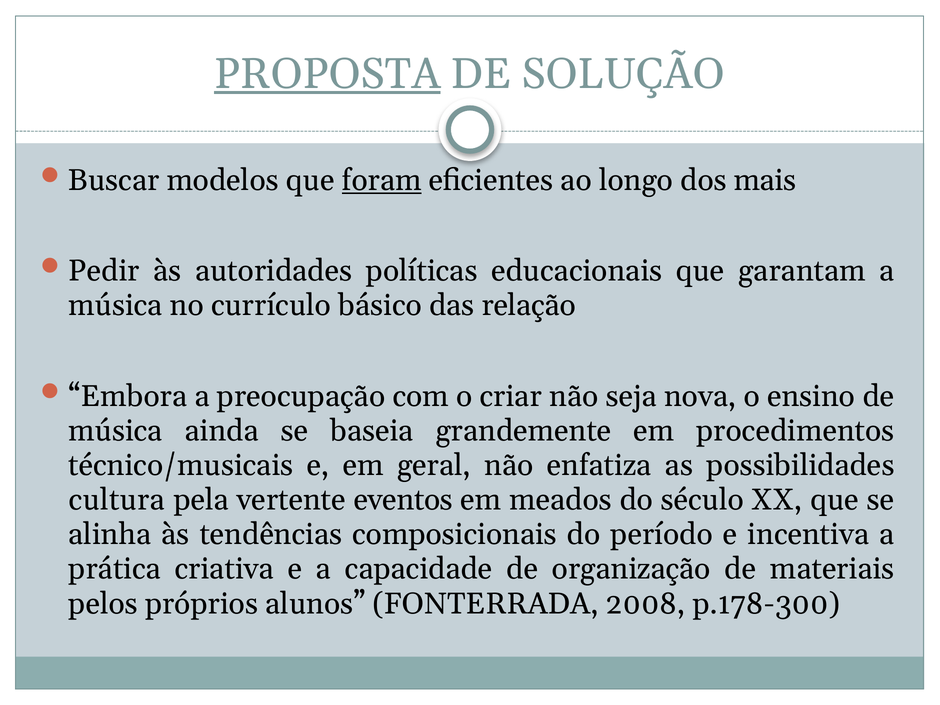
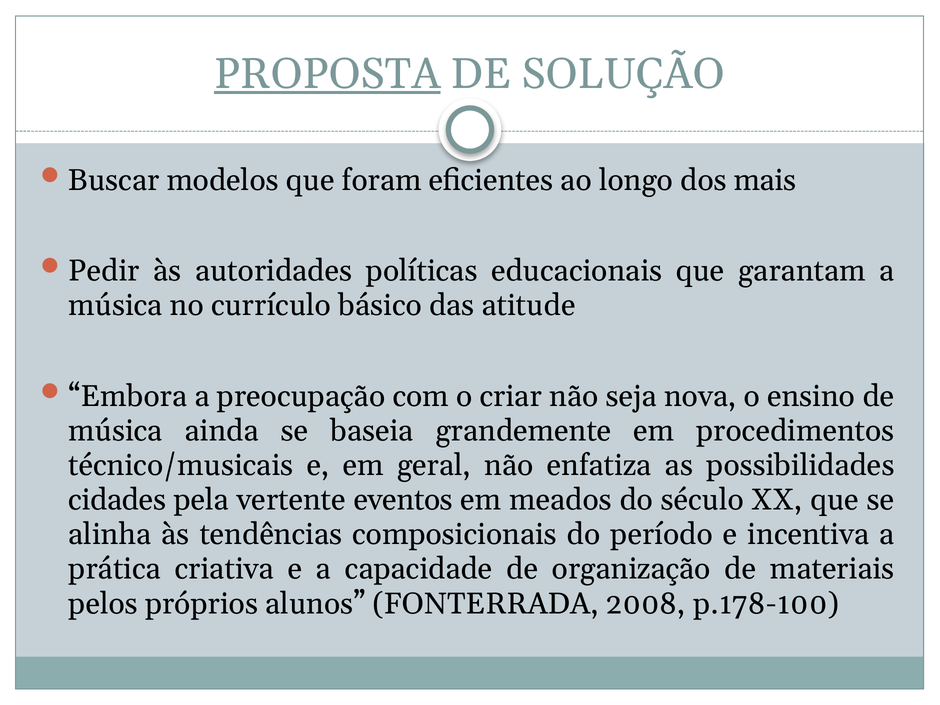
foram underline: present -> none
relação: relação -> atitude
cultura: cultura -> cidades
p.178-300: p.178-300 -> p.178-100
